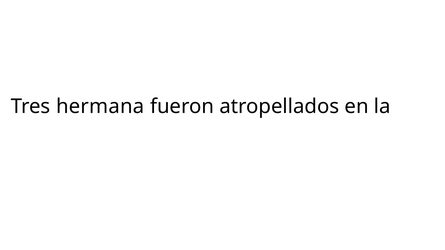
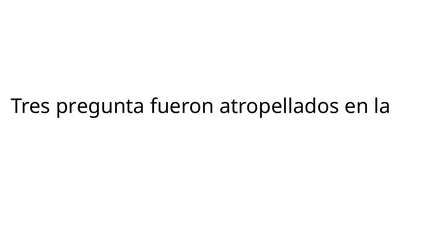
hermana: hermana -> pregunta
